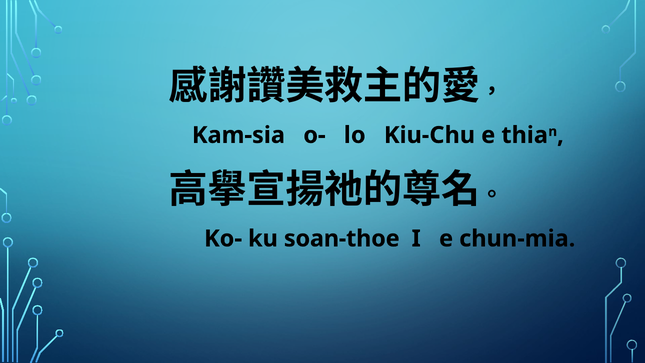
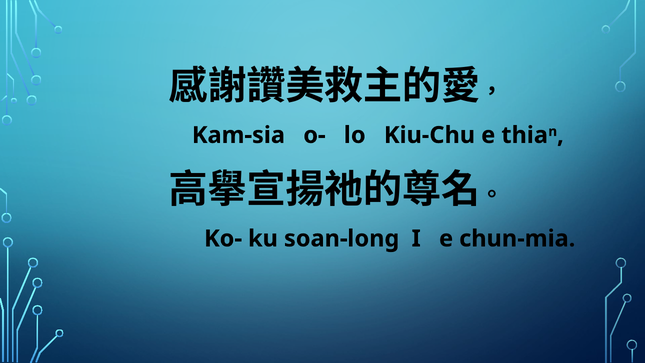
soan-thoe: soan-thoe -> soan-long
